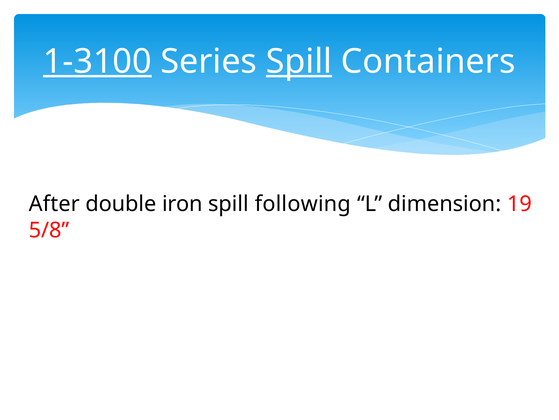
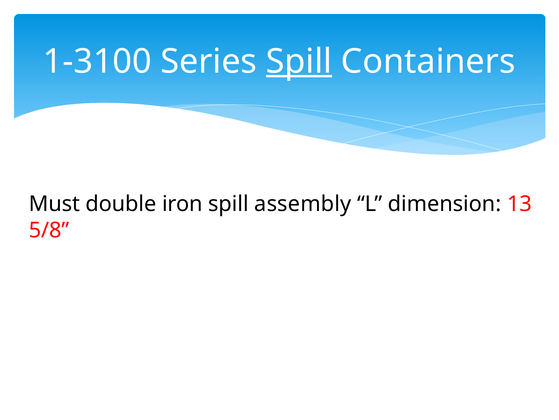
1-3100 underline: present -> none
After: After -> Must
following: following -> assembly
19: 19 -> 13
